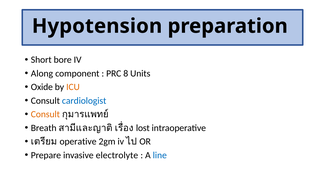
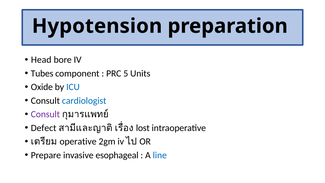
Short: Short -> Head
Along: Along -> Tubes
8: 8 -> 5
ICU colour: orange -> blue
Consult at (45, 114) colour: orange -> purple
Breath: Breath -> Defect
electrolyte: electrolyte -> esophageal
